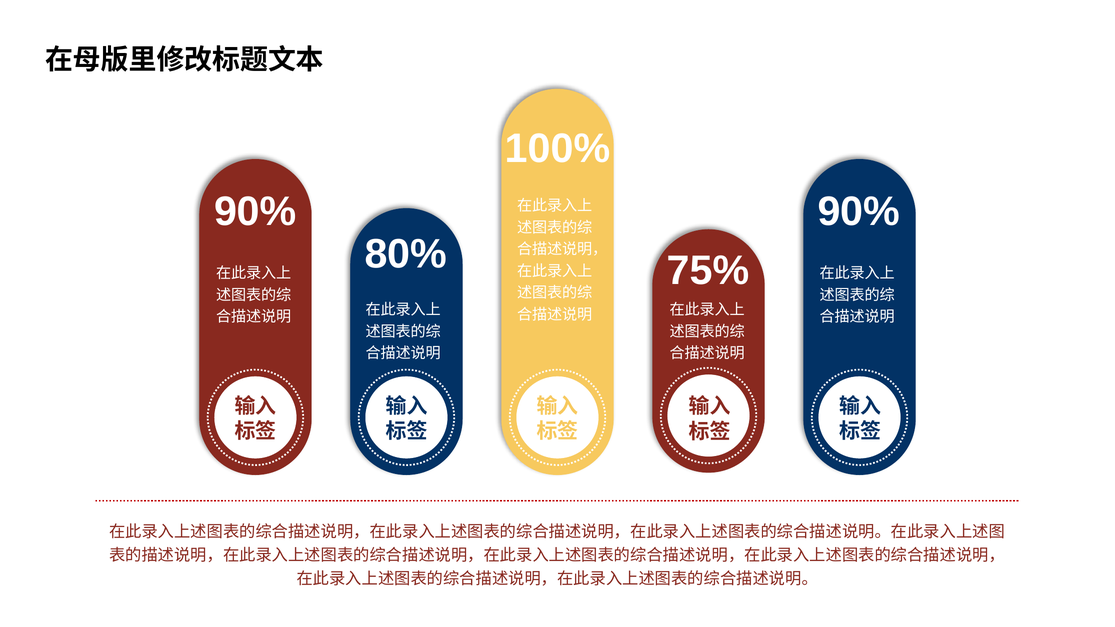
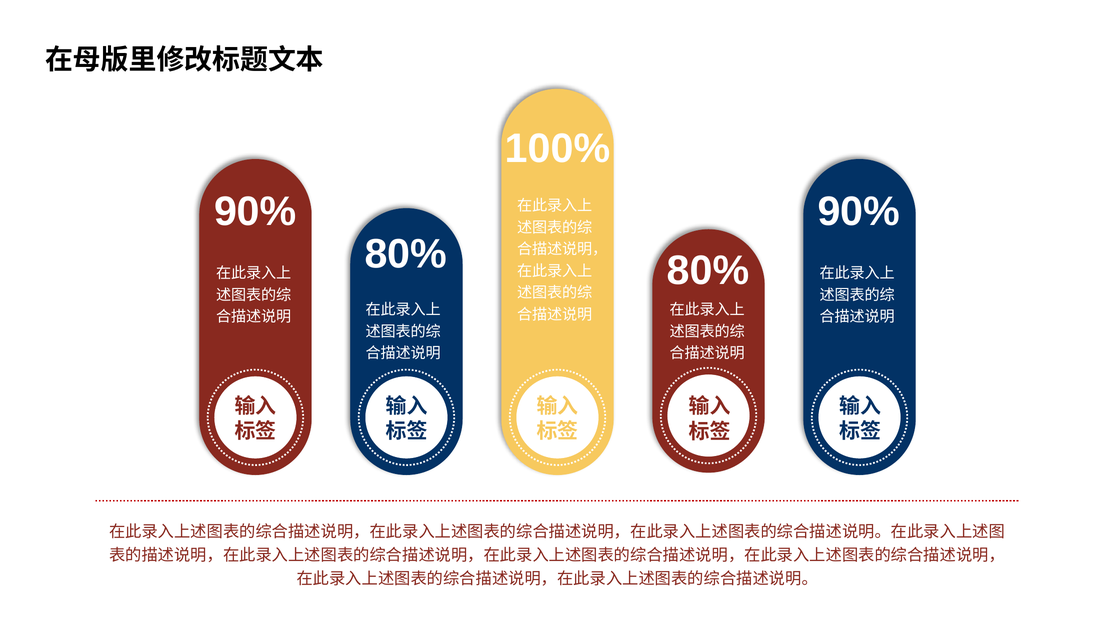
75% at (708, 271): 75% -> 80%
